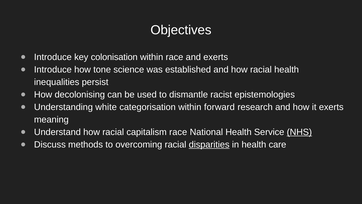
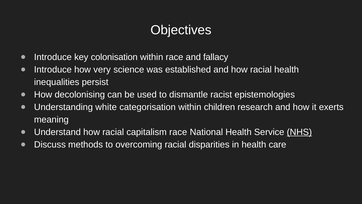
and exerts: exerts -> fallacy
tone: tone -> very
forward: forward -> children
disparities underline: present -> none
